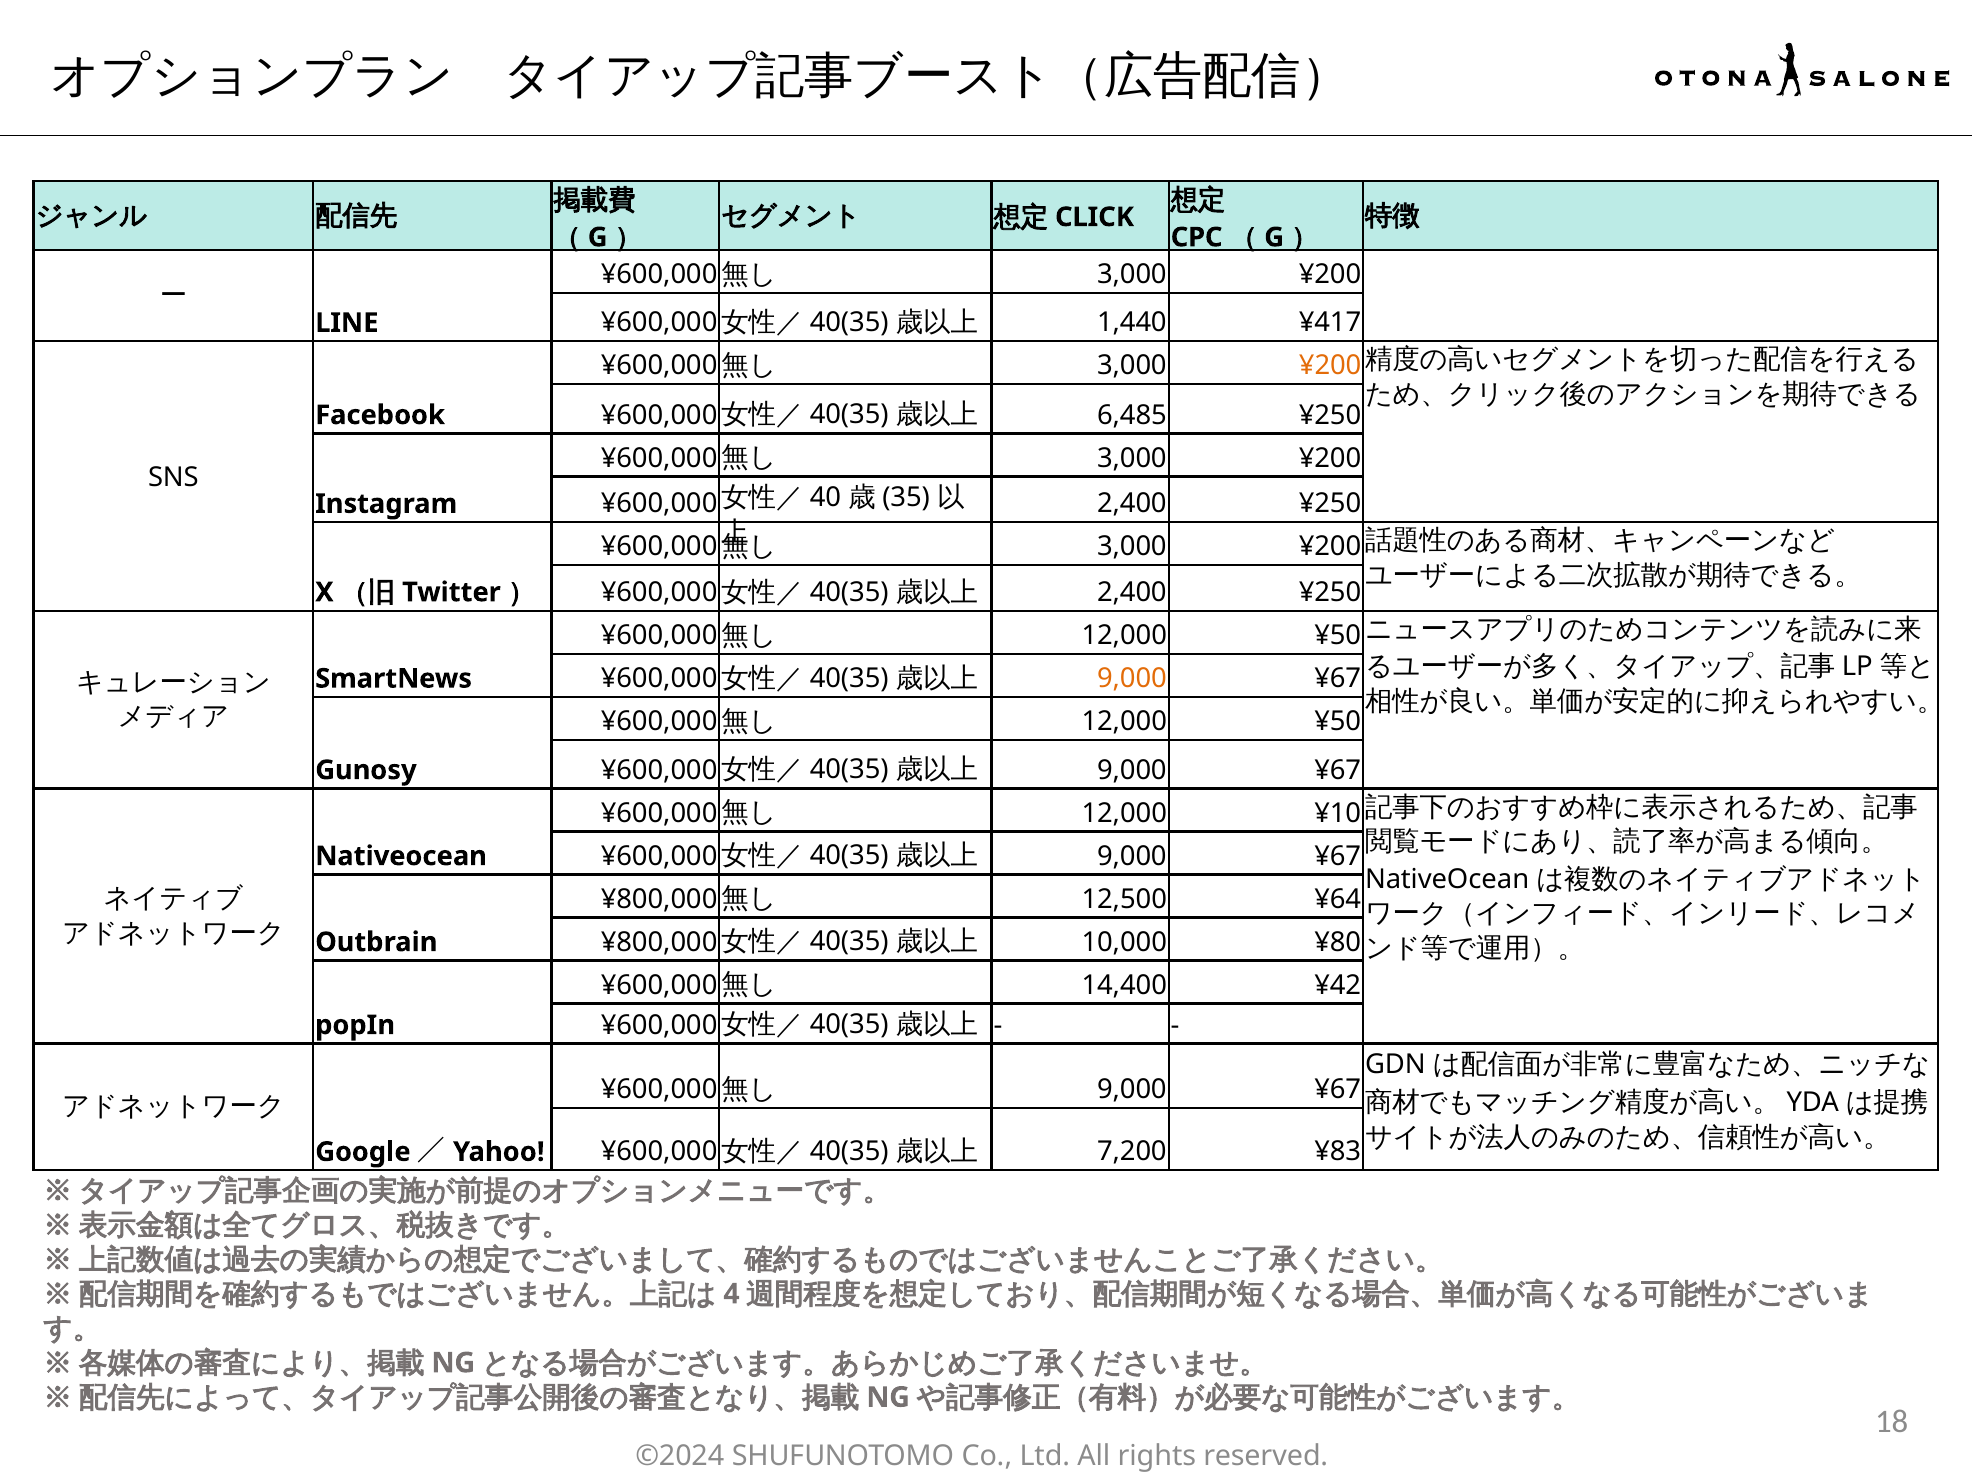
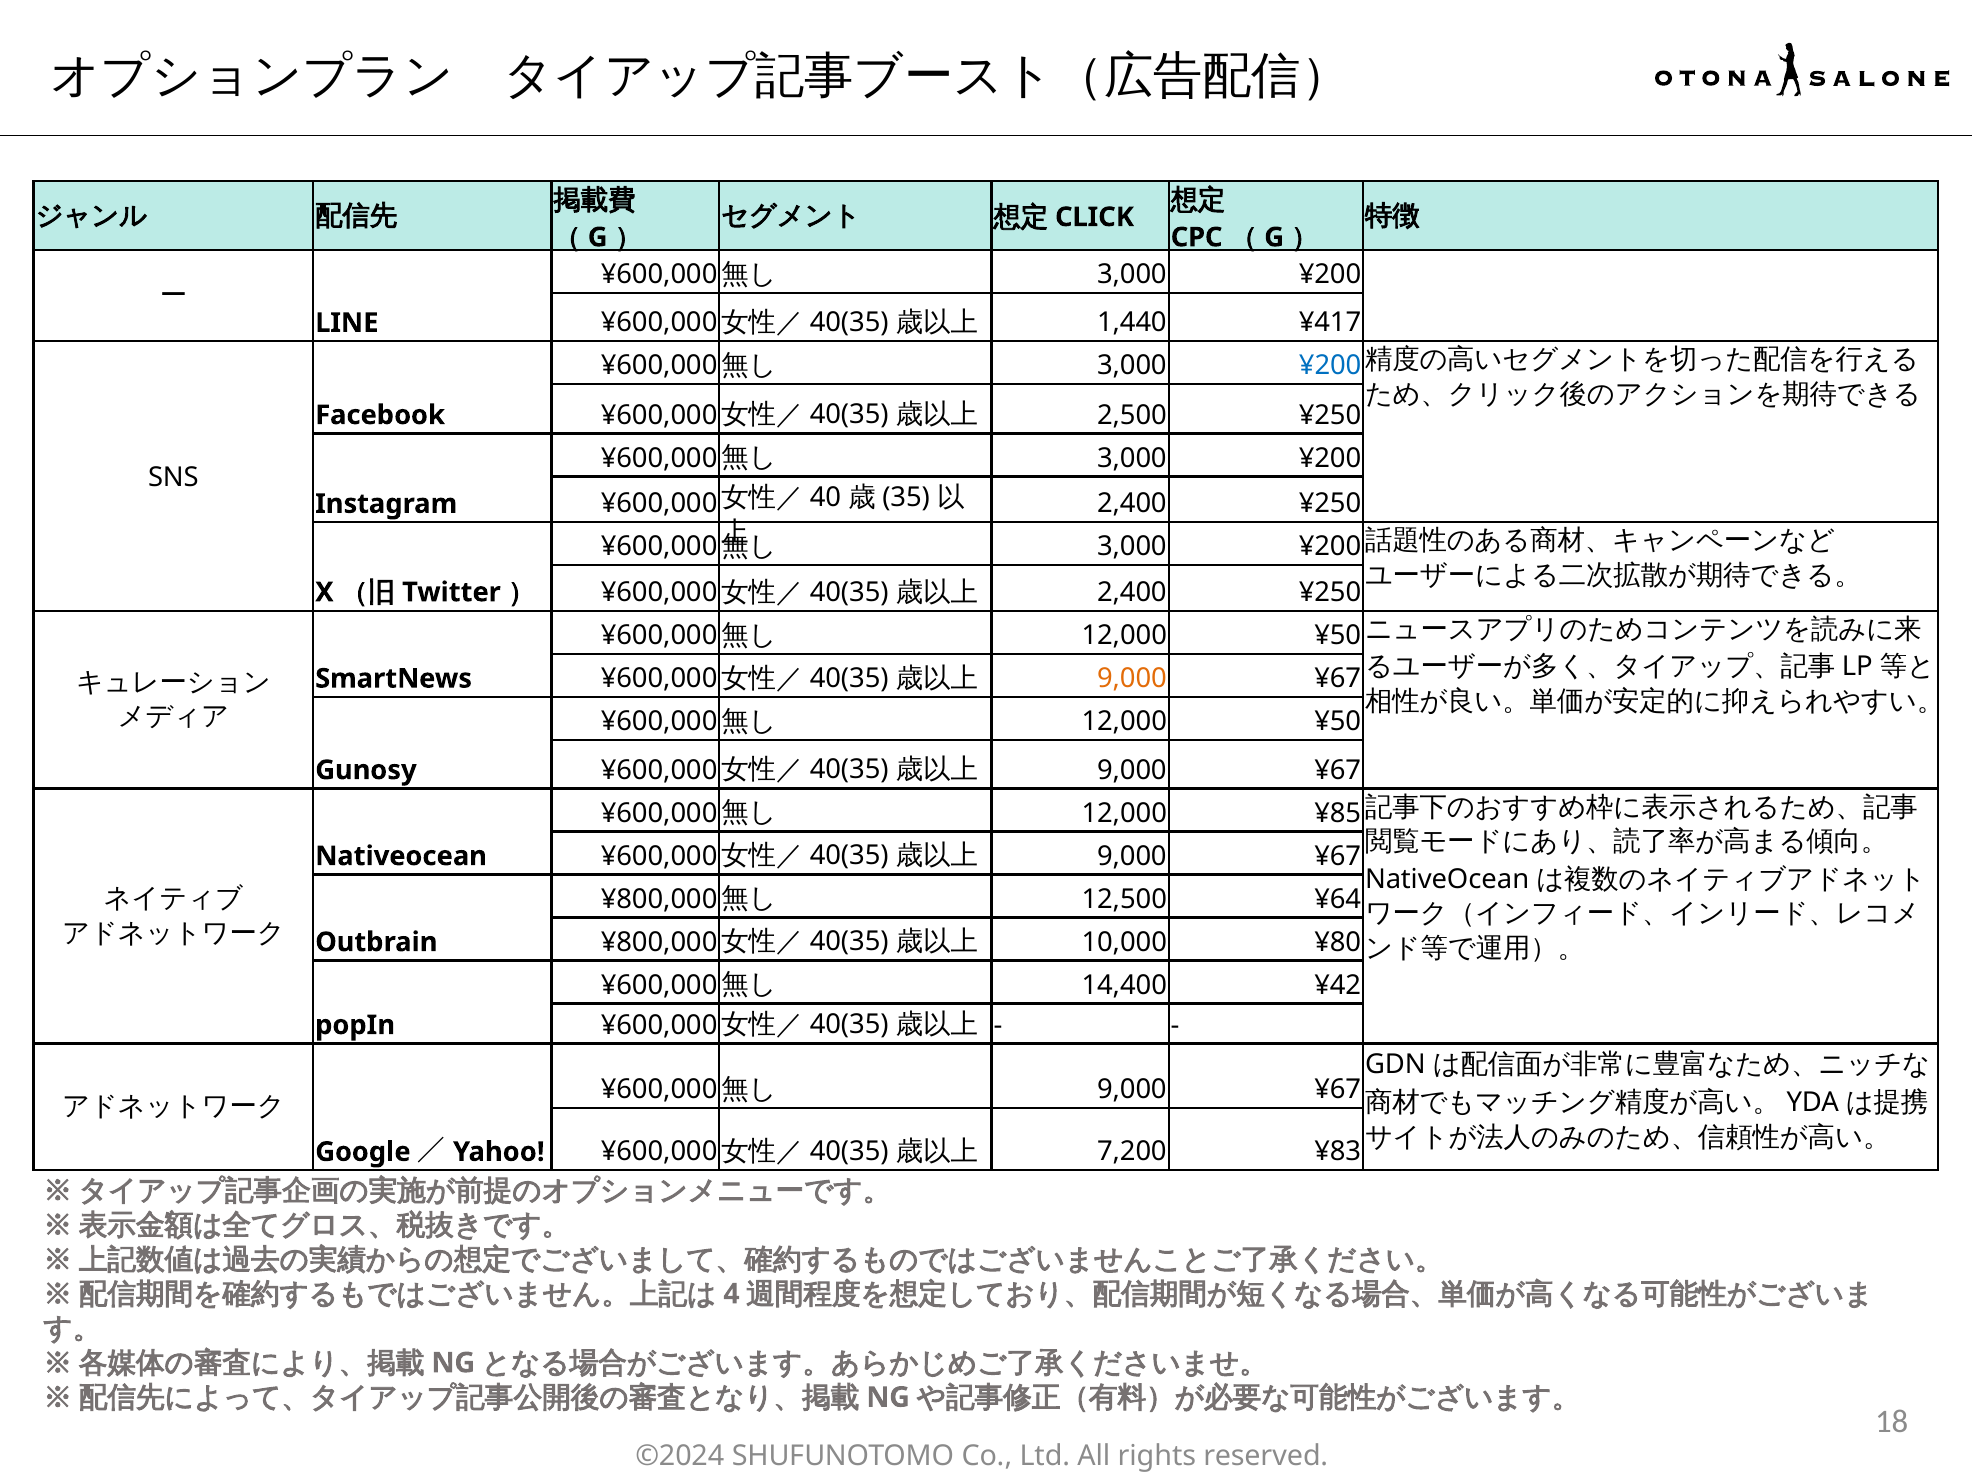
¥200 at (1330, 366) colour: orange -> blue
6,485: 6,485 -> 2,500
¥10: ¥10 -> ¥85
